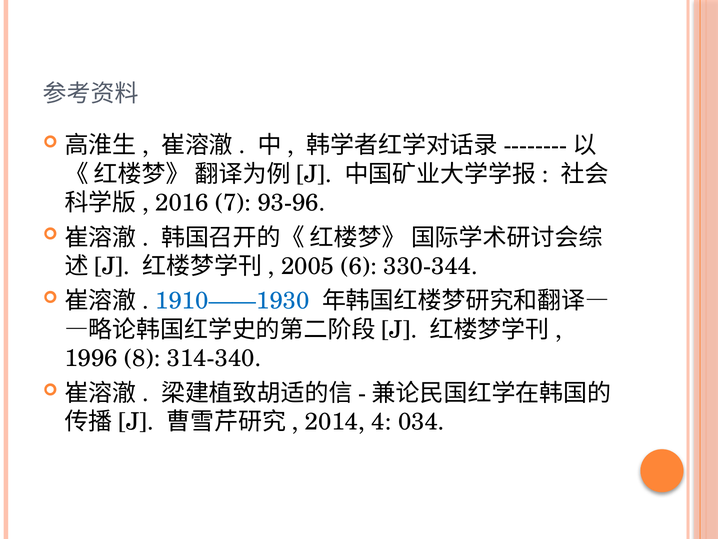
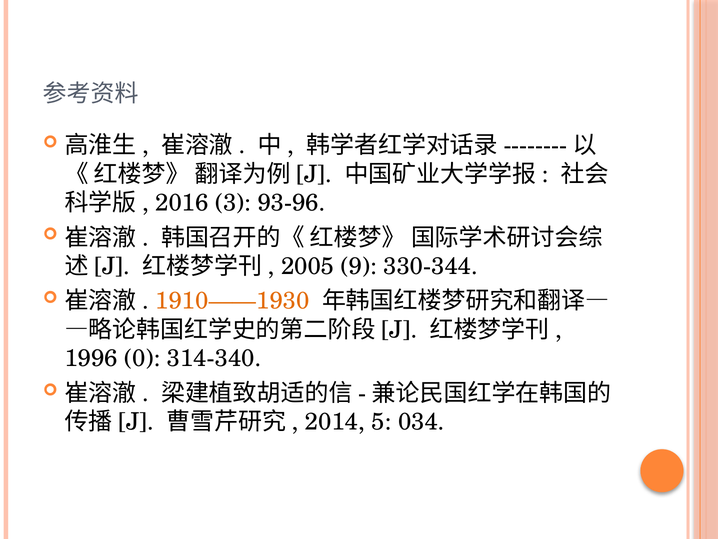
7: 7 -> 3
6: 6 -> 9
1910——1930 colour: blue -> orange
8: 8 -> 0
4: 4 -> 5
